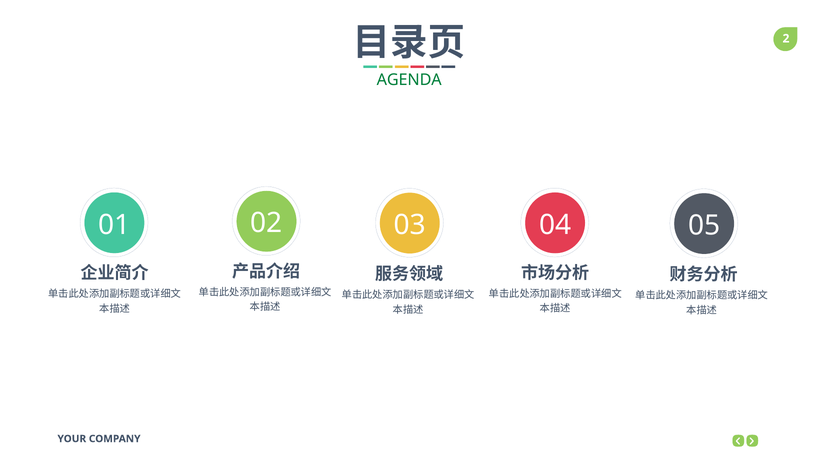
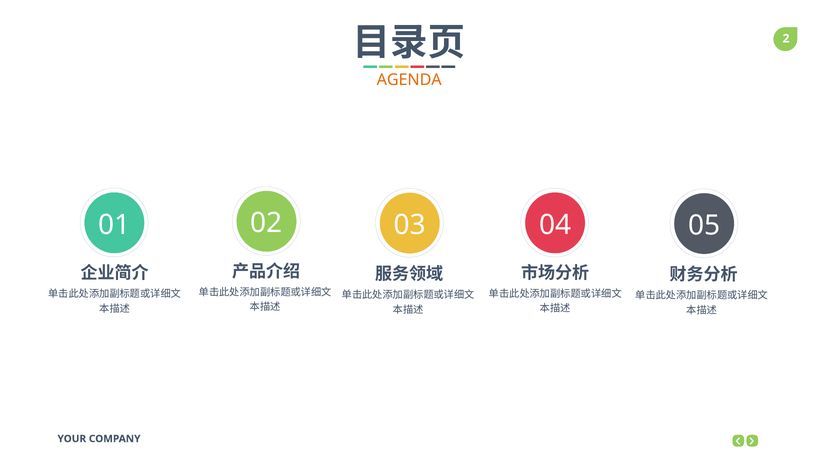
AGENDA colour: green -> orange
